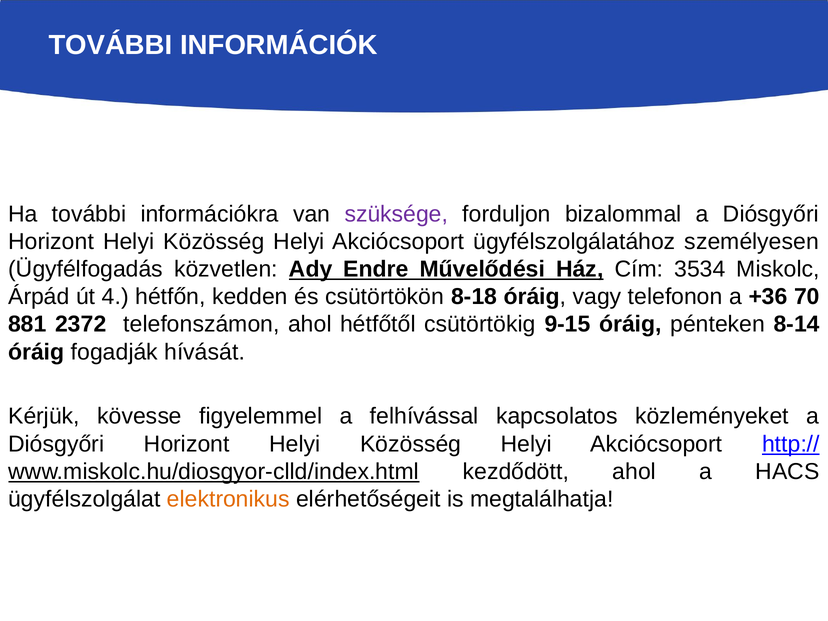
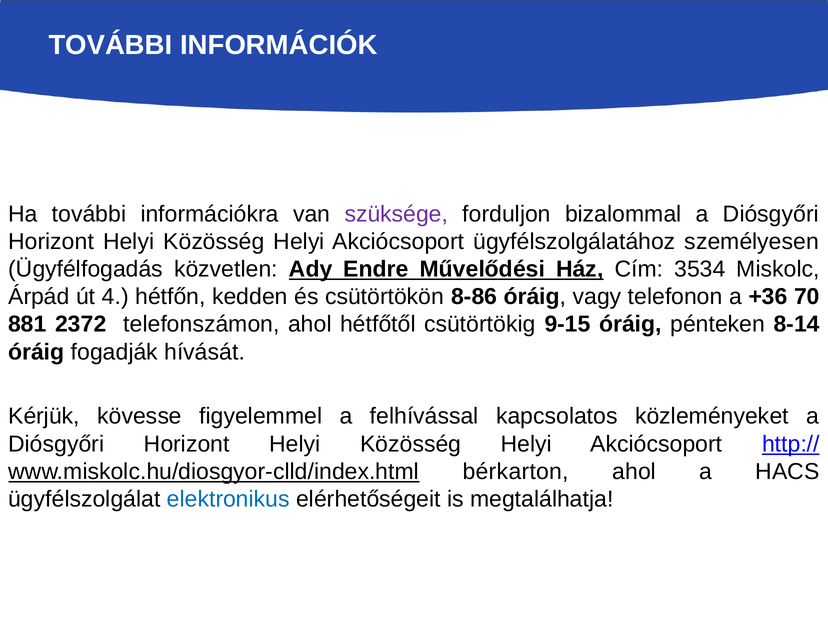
8-18: 8-18 -> 8-86
kezdődött: kezdődött -> bérkarton
elektronikus colour: orange -> blue
